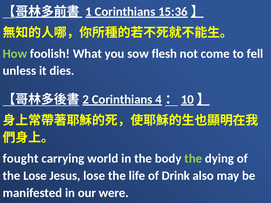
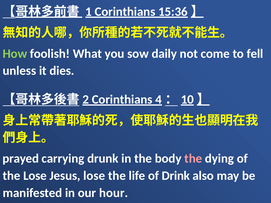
flesh: flesh -> daily
fought: fought -> prayed
world: world -> drunk
the at (193, 159) colour: light green -> pink
were: were -> hour
